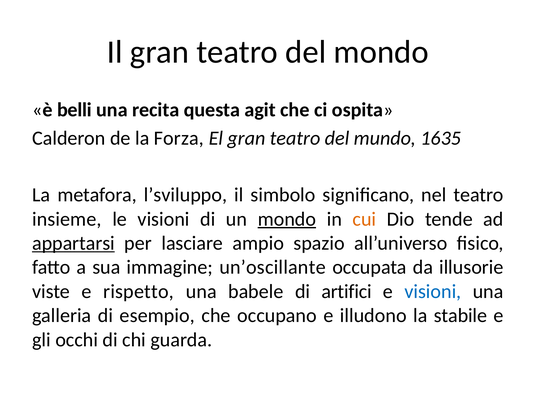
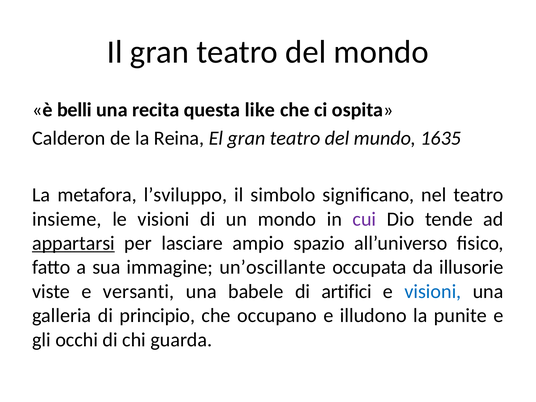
agit: agit -> like
Forza: Forza -> Reina
mondo at (287, 219) underline: present -> none
cui colour: orange -> purple
rispetto: rispetto -> versanti
esempio: esempio -> principio
stabile: stabile -> punite
